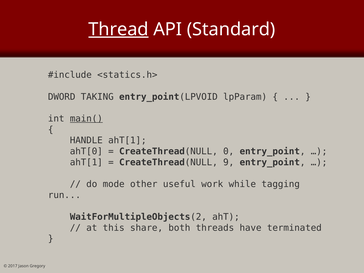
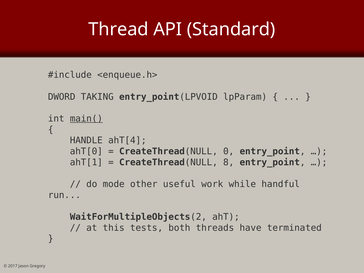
Thread underline: present -> none
<statics.h>: <statics.h> -> <enqueue.h>
HANDLE ahT[1: ahT[1 -> ahT[4
9: 9 -> 8
tagging: tagging -> handful
share: share -> tests
